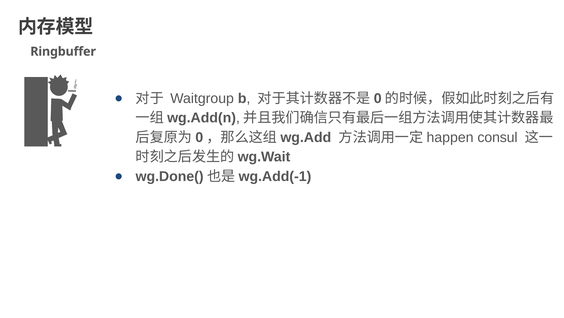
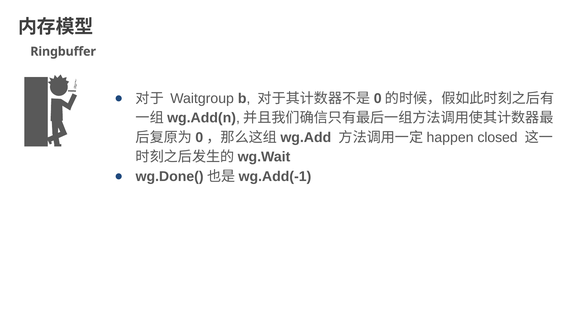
consul: consul -> closed
